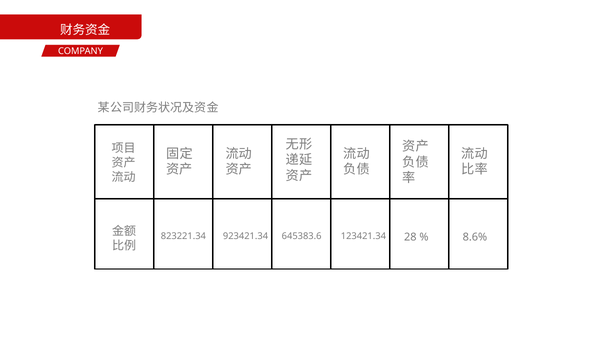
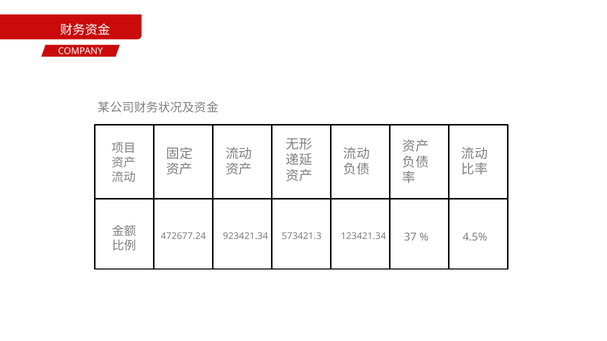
823221.34: 823221.34 -> 472677.24
645383.6: 645383.6 -> 573421.3
28: 28 -> 37
8.6%: 8.6% -> 4.5%
